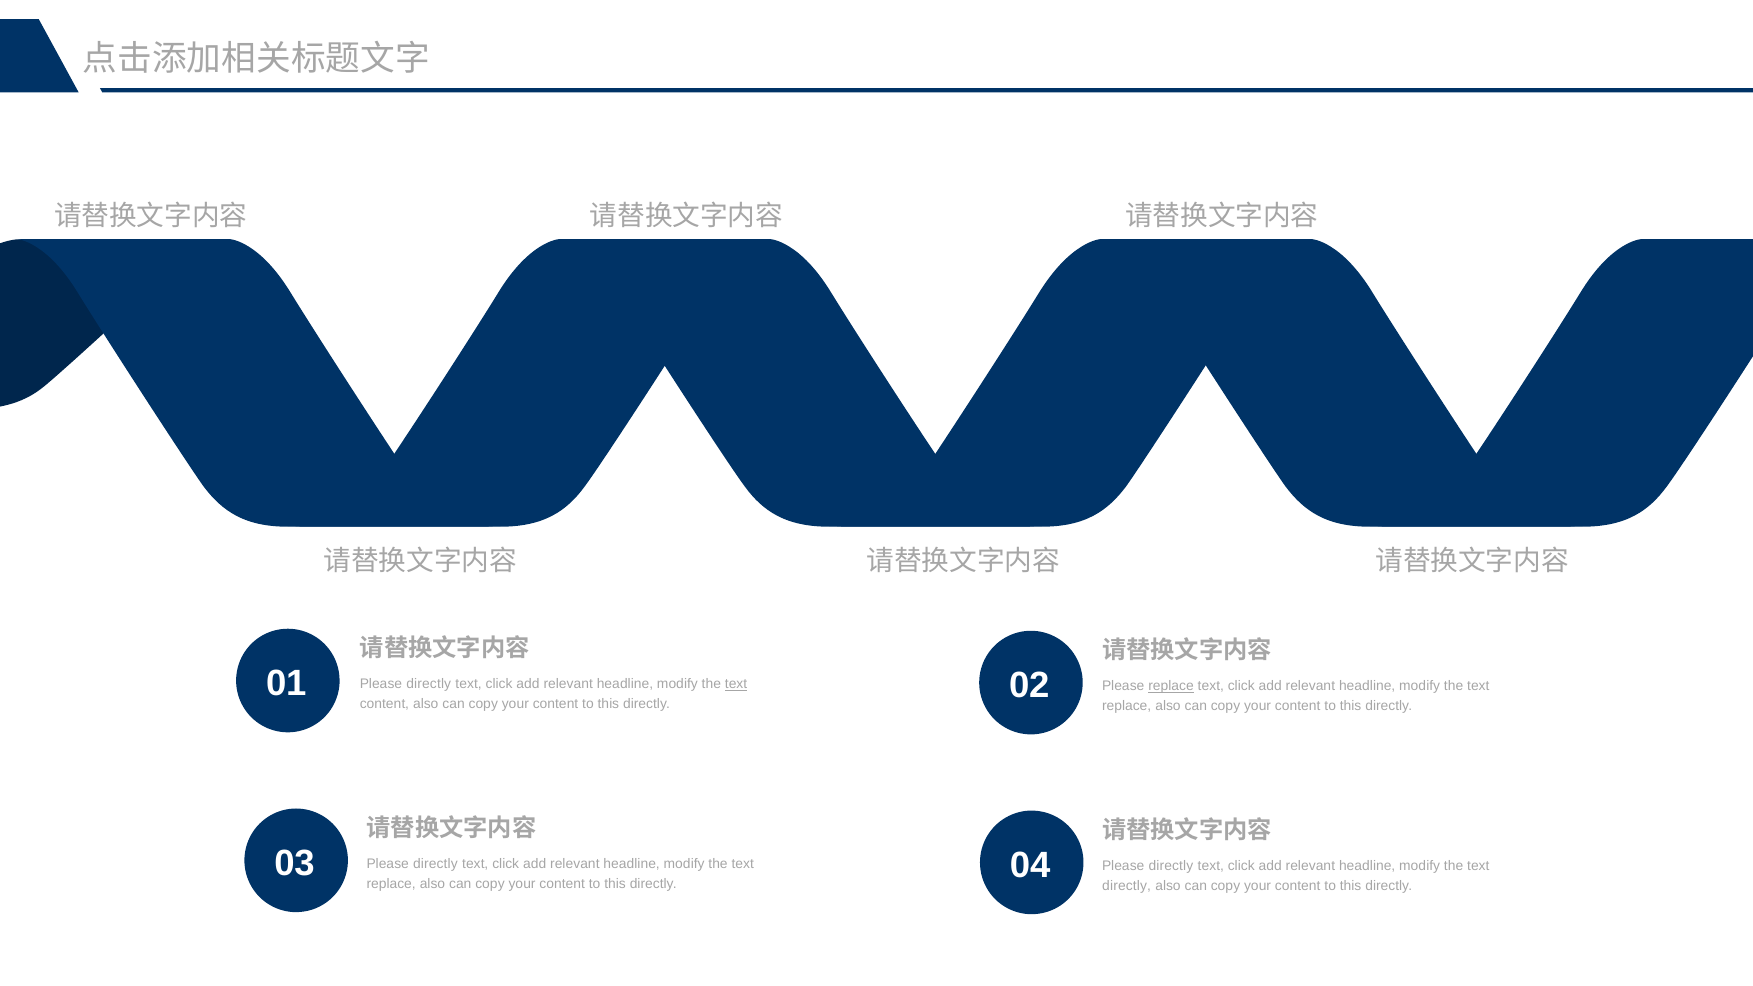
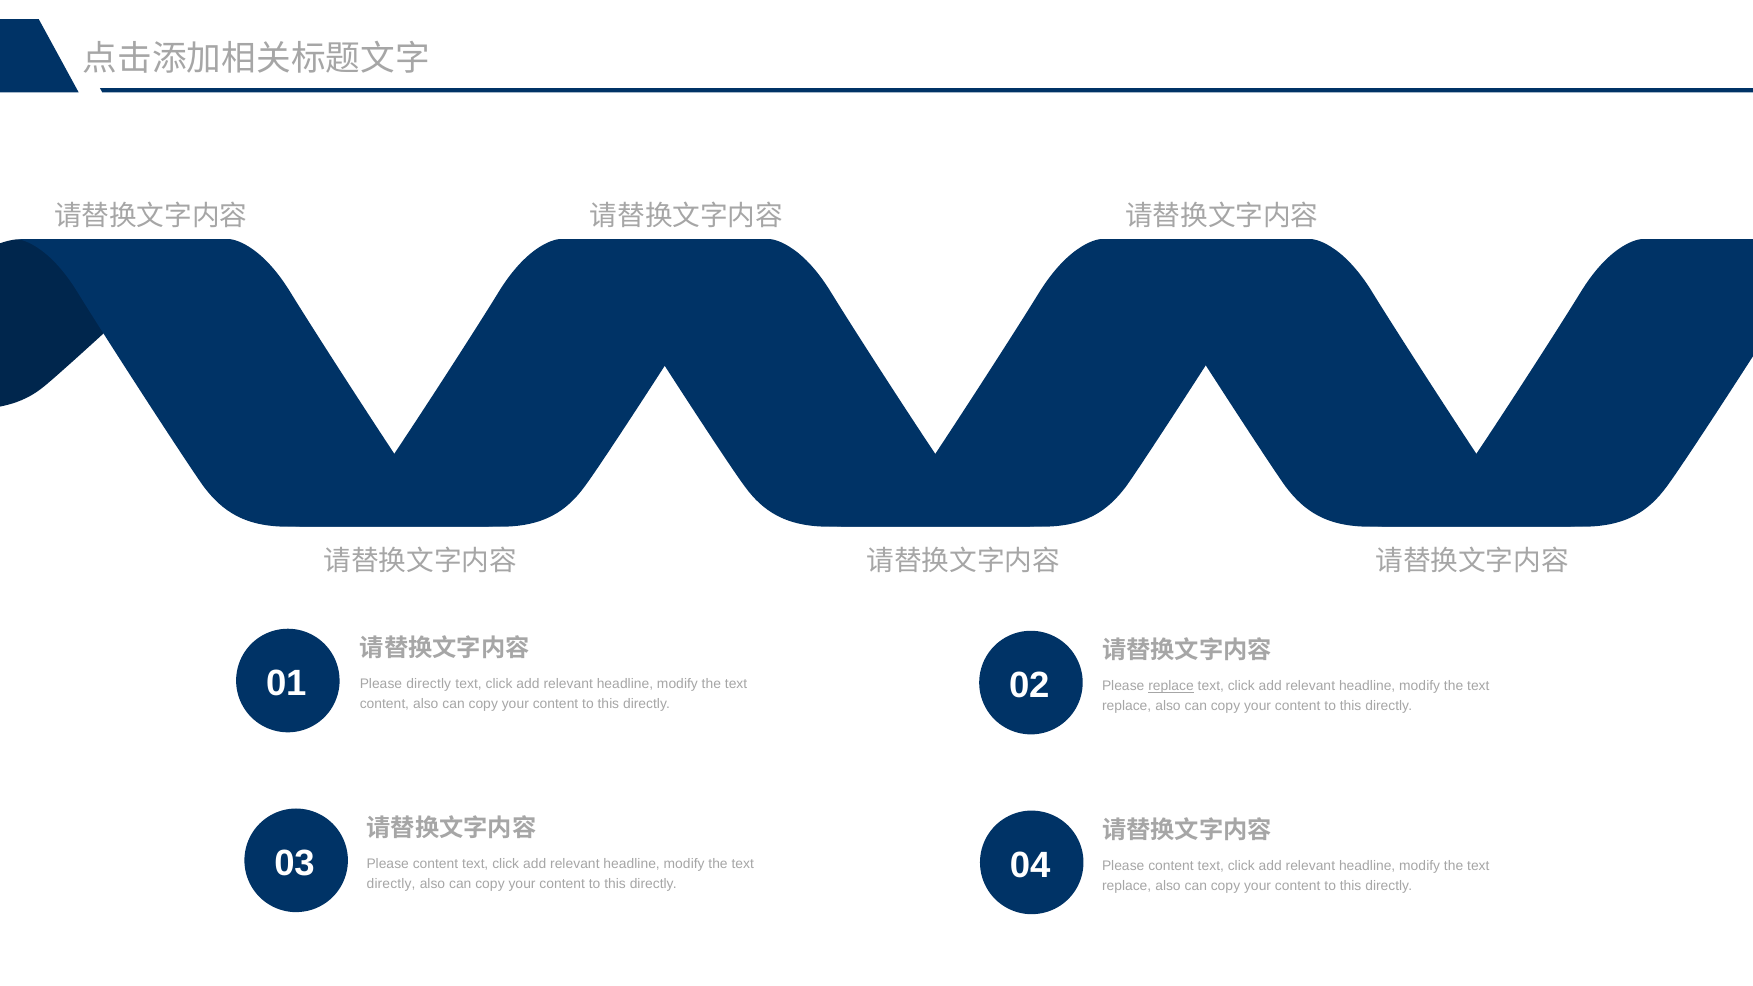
text at (736, 684) underline: present -> none
directly at (435, 864): directly -> content
directly at (1171, 866): directly -> content
replace at (391, 884): replace -> directly
directly at (1127, 886): directly -> replace
